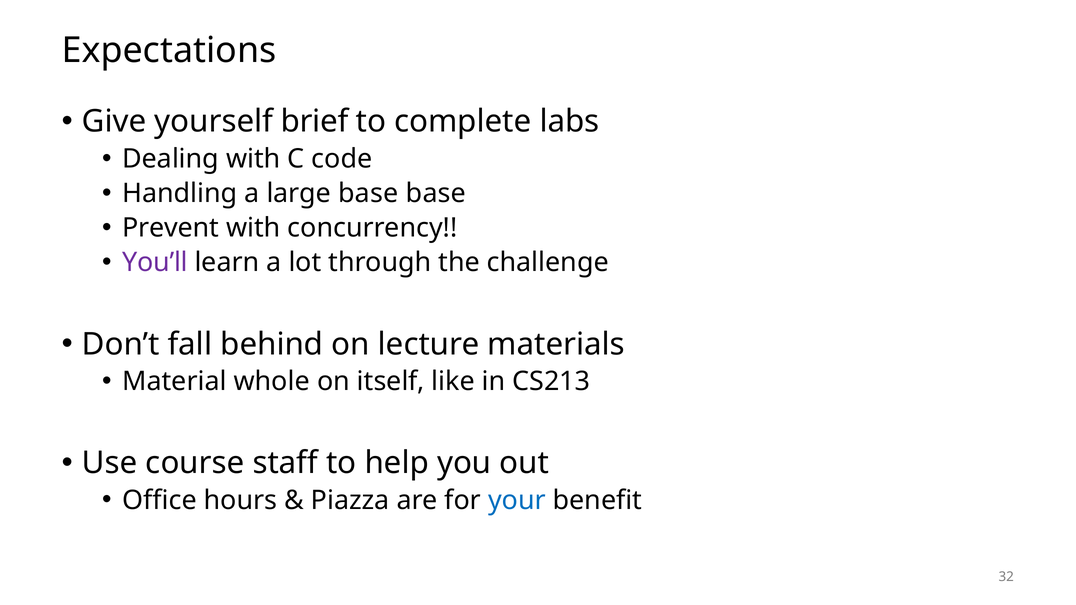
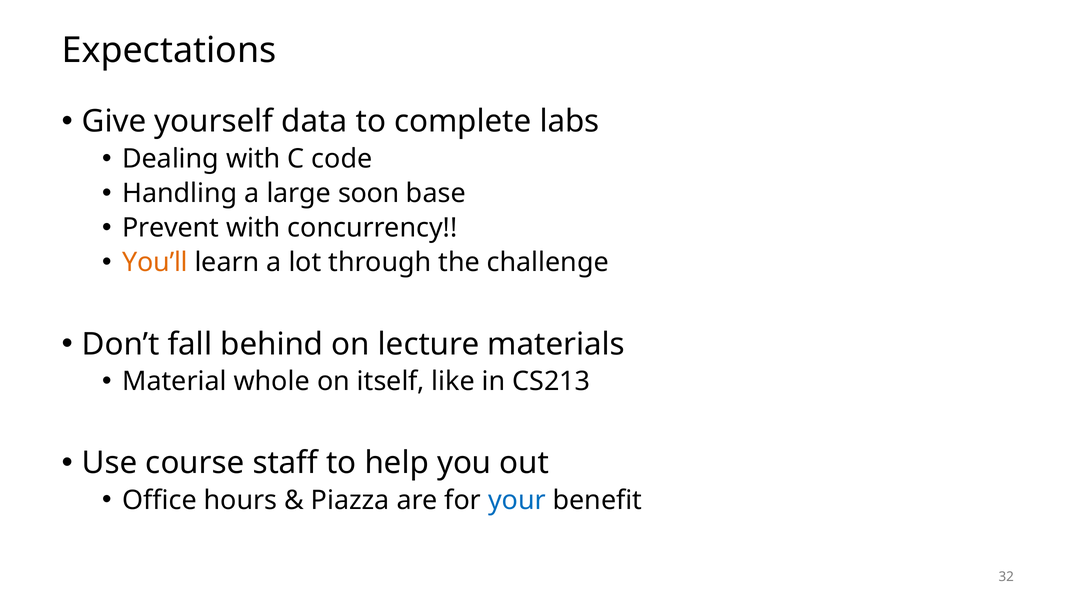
brief: brief -> data
large base: base -> soon
You’ll colour: purple -> orange
